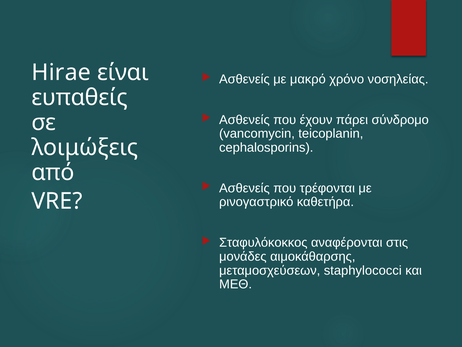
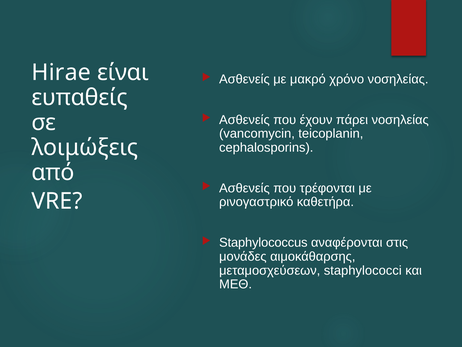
πάρει σύνδρομο: σύνδρομο -> νοσηλείας
Σταφυλόκοκκος: Σταφυλόκοκκος -> Staphylococcus
